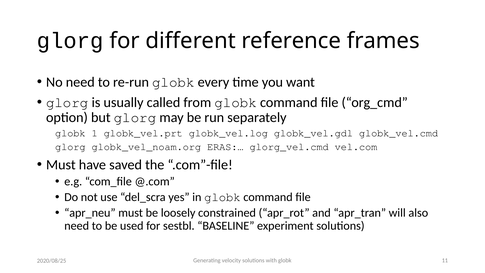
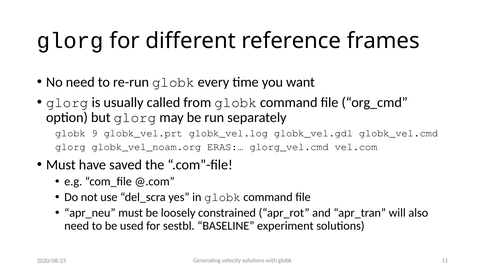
1: 1 -> 9
